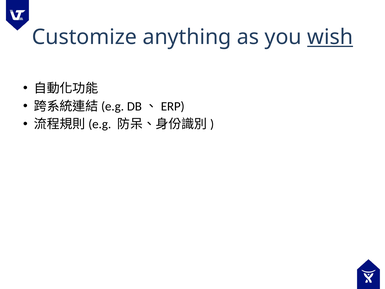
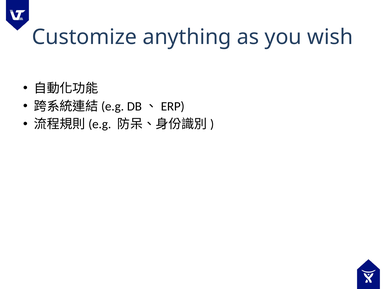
wish underline: present -> none
